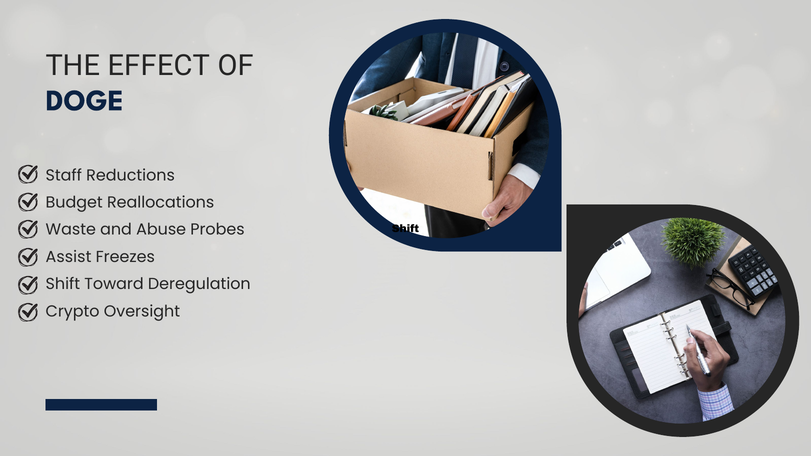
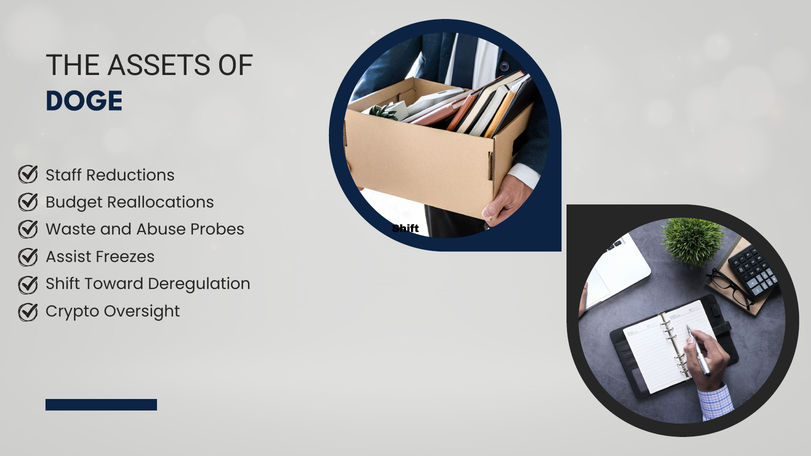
EFFECT: EFFECT -> ASSETS
